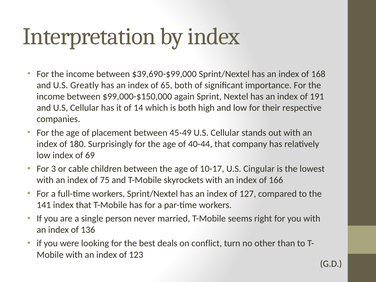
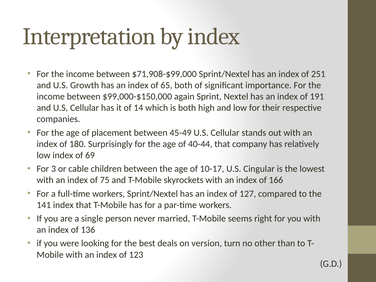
$39,690-$99,000: $39,690-$99,000 -> $71,908-$99,000
168: 168 -> 251
Greatly: Greatly -> Growth
conflict: conflict -> version
